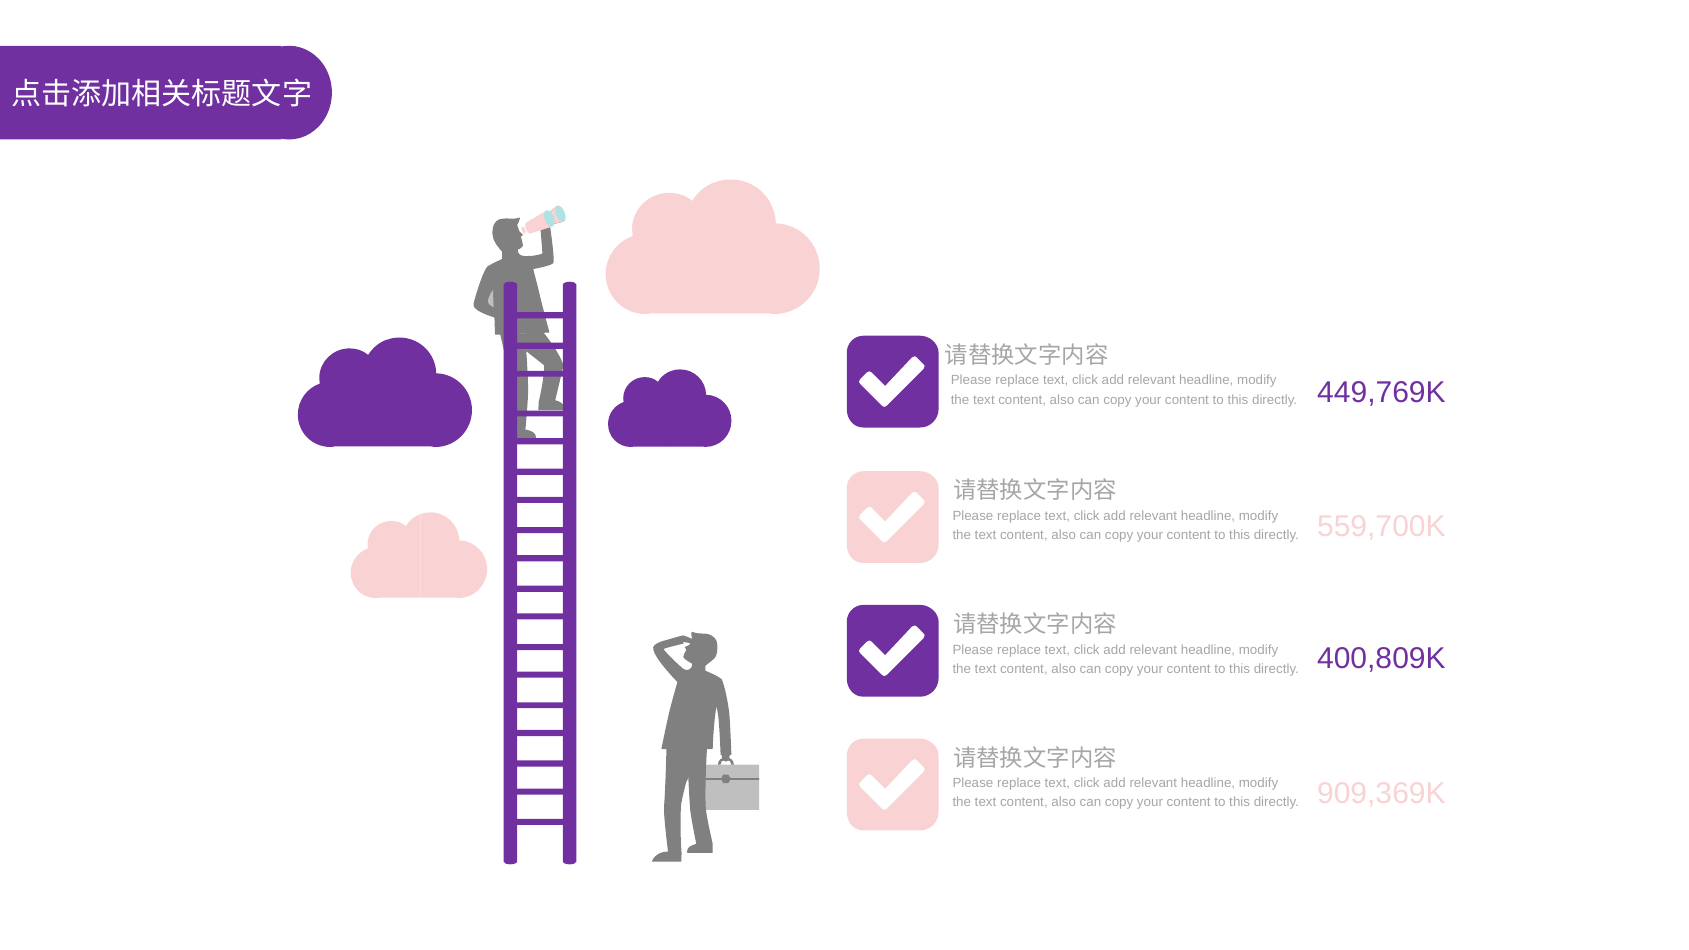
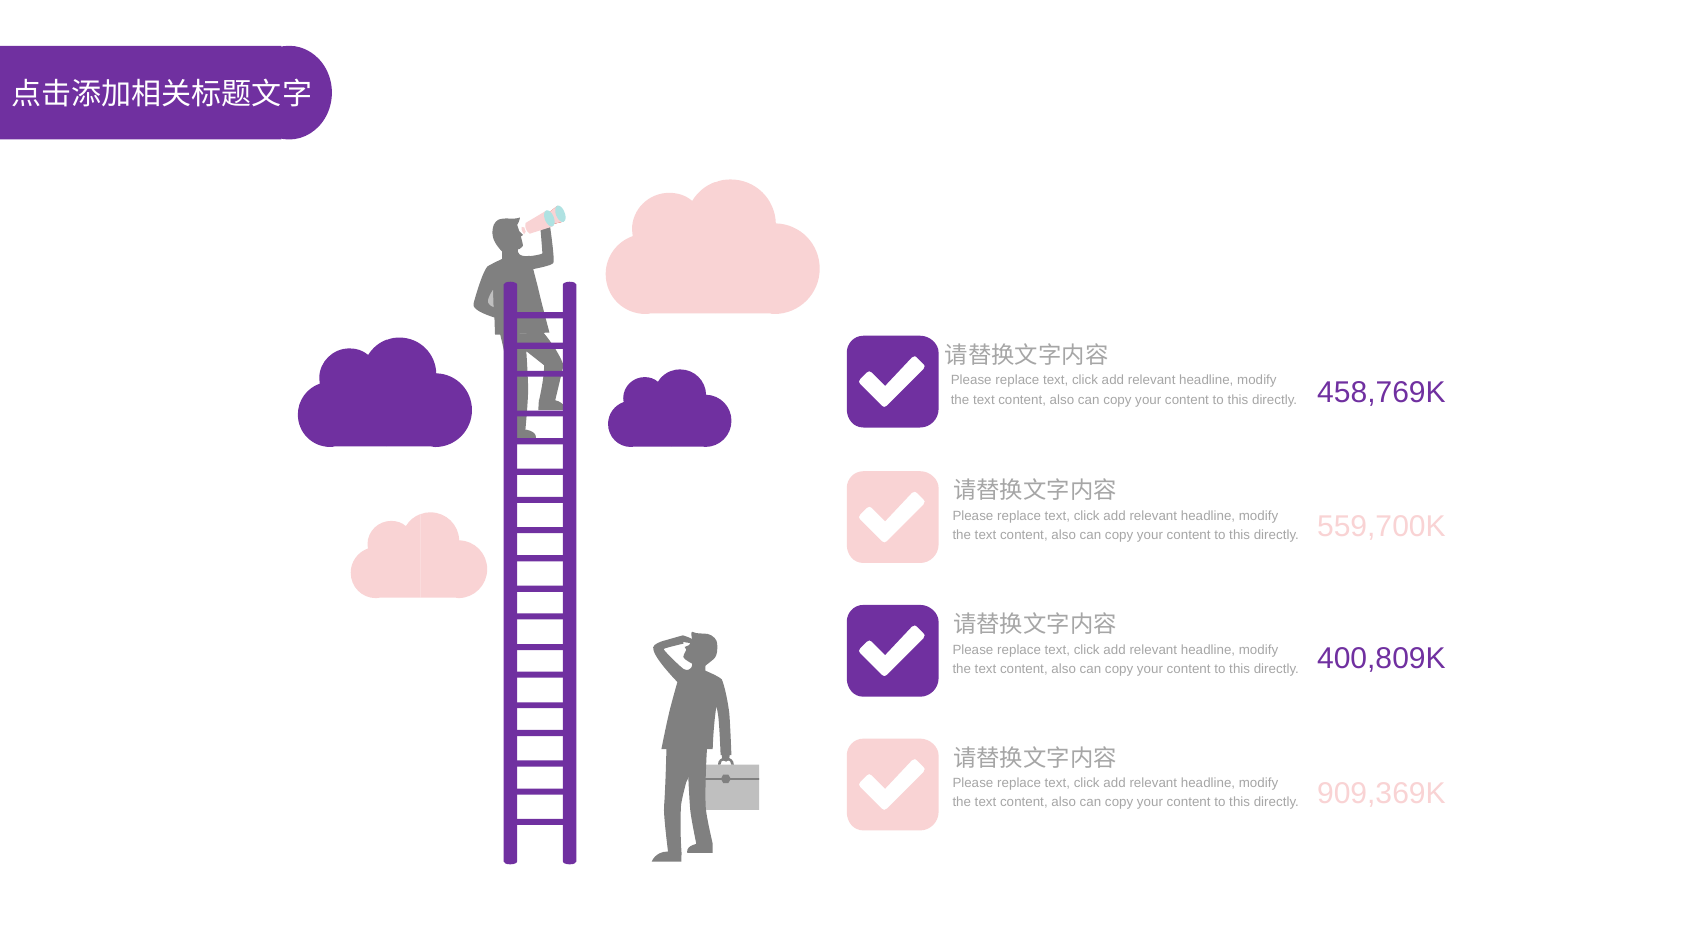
449,769K: 449,769K -> 458,769K
